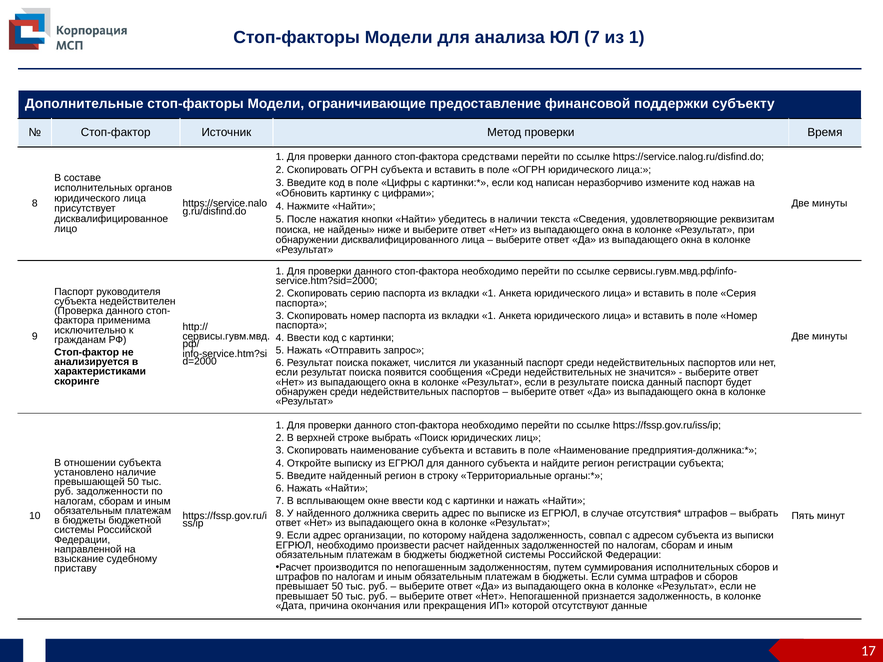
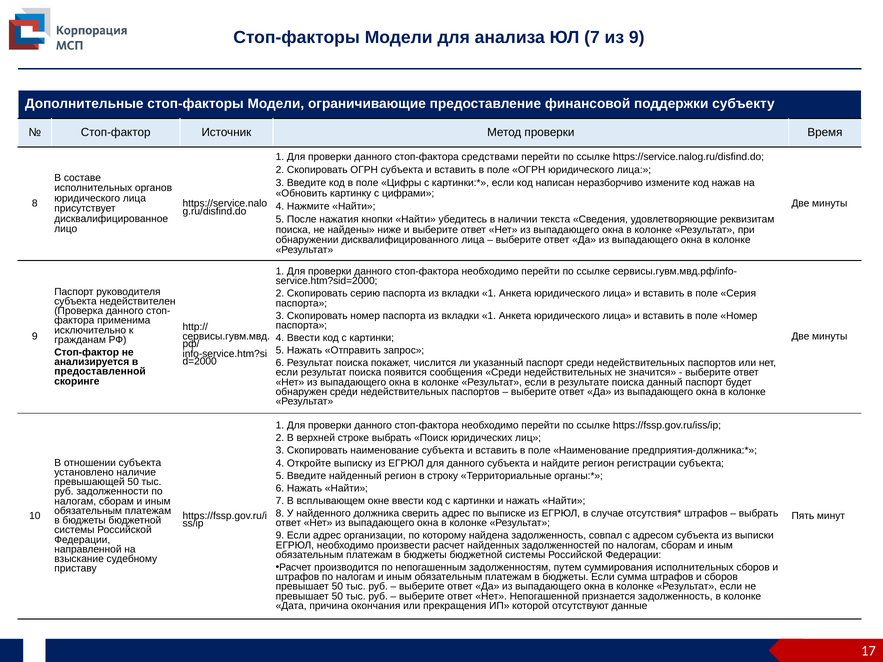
из 1: 1 -> 9
характеристиками: характеристиками -> предоставленной
